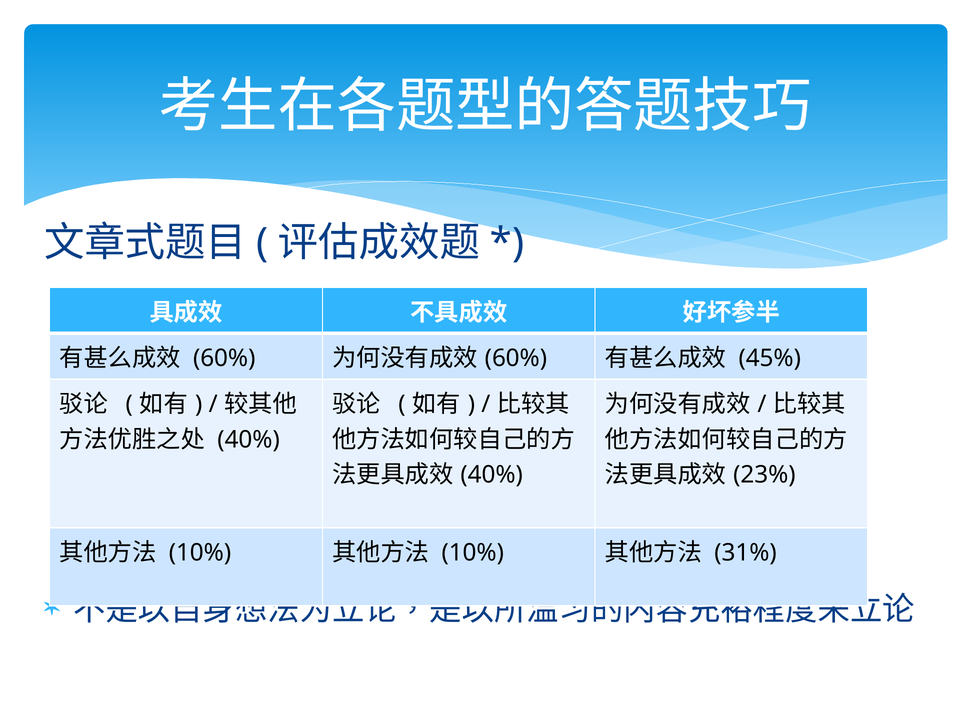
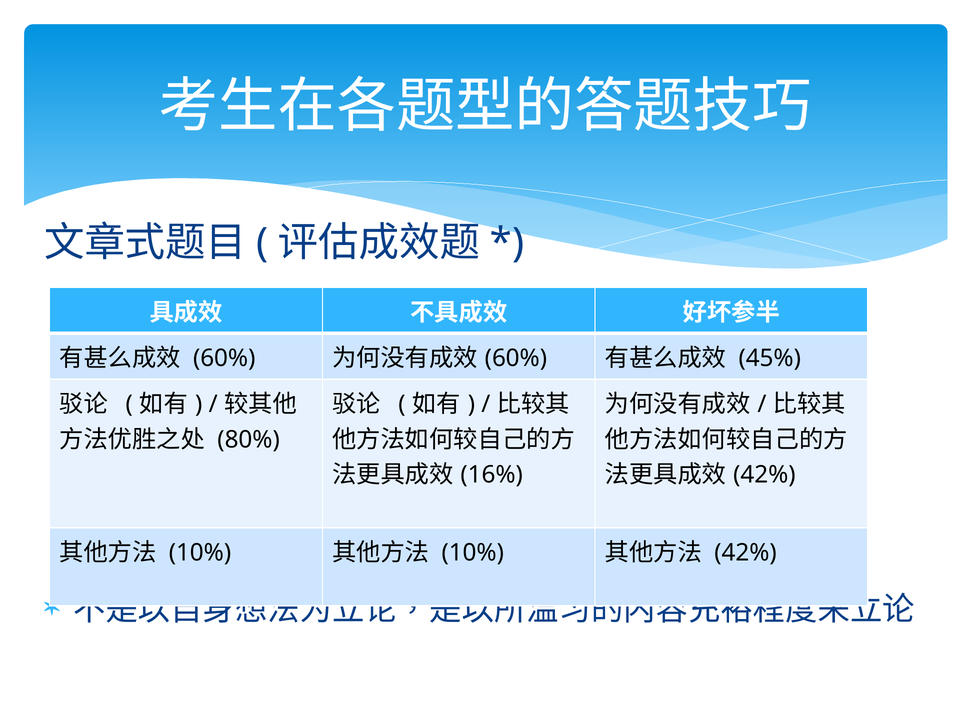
40% at (249, 440): 40% -> 80%
40% at (492, 475): 40% -> 16%
23% at (764, 475): 23% -> 42%
31% at (745, 553): 31% -> 42%
